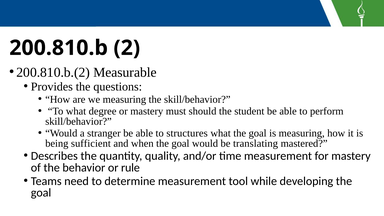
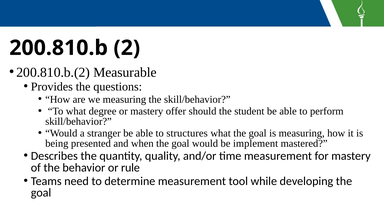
must: must -> offer
sufficient: sufficient -> presented
translating: translating -> implement
